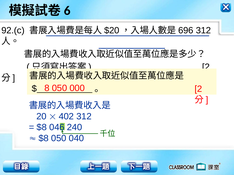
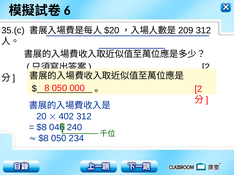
92.(c: 92.(c -> 35.(c
696: 696 -> 209
040: 040 -> 234
